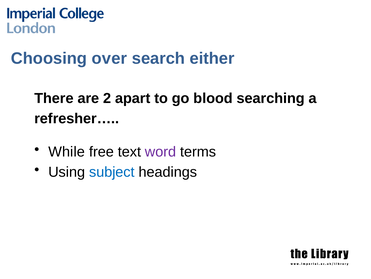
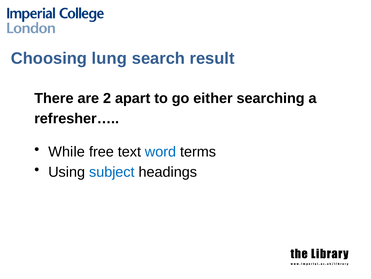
over: over -> lung
either: either -> result
blood: blood -> either
word colour: purple -> blue
